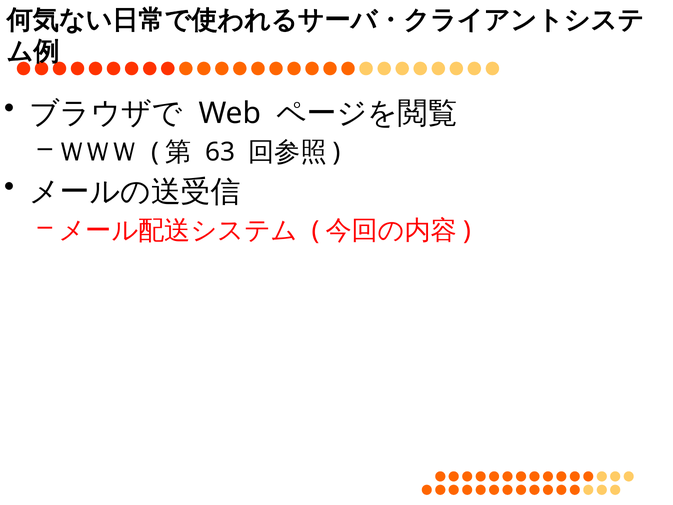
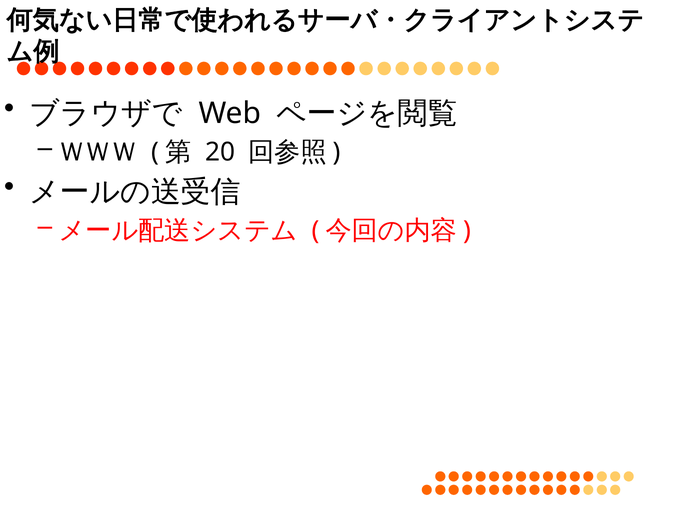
63: 63 -> 20
